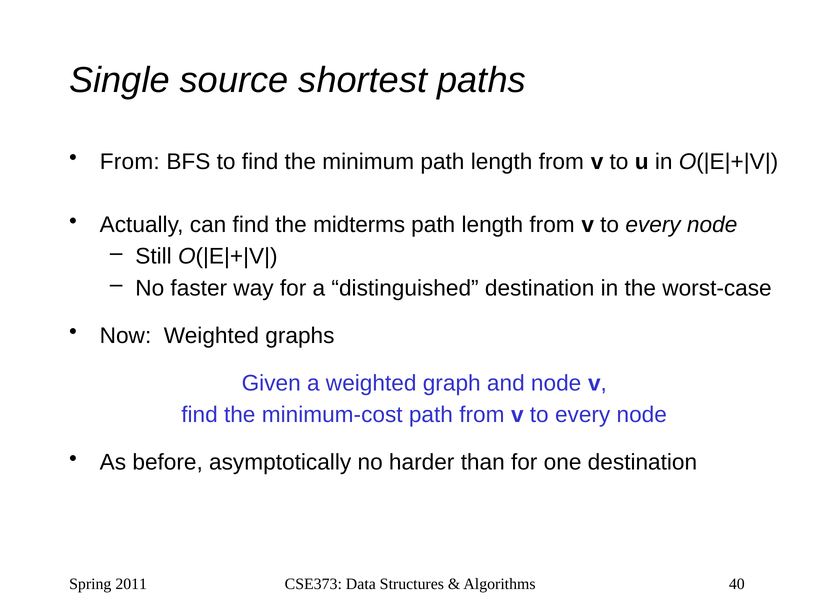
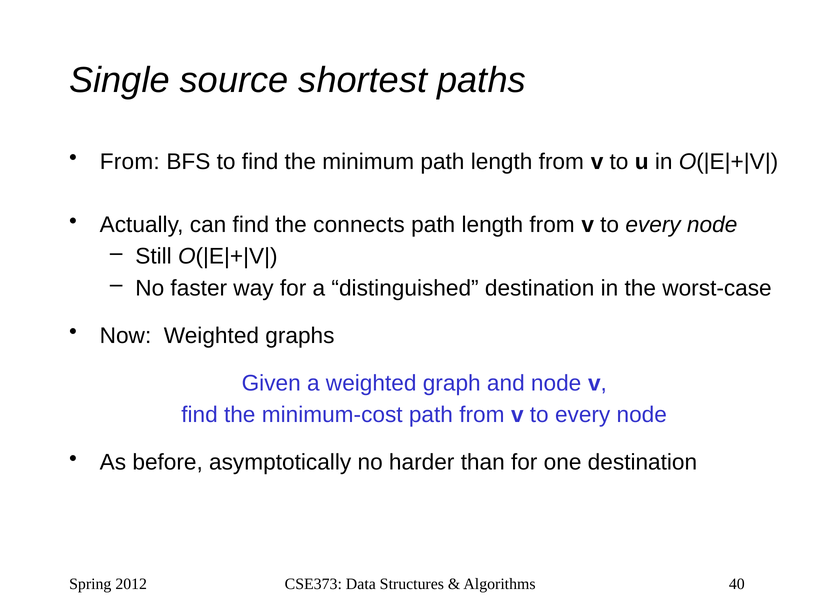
midterms: midterms -> connects
2011: 2011 -> 2012
